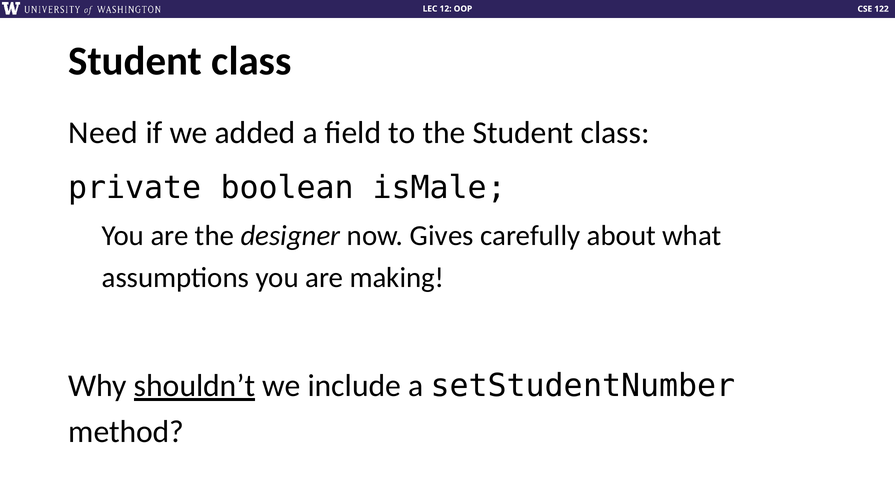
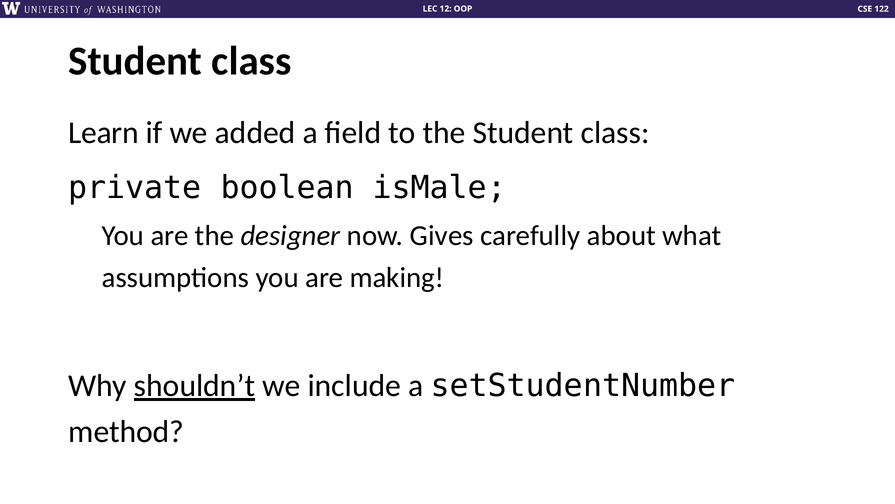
Need: Need -> Learn
